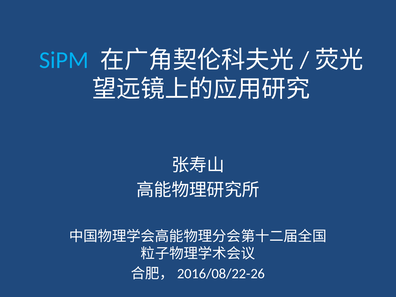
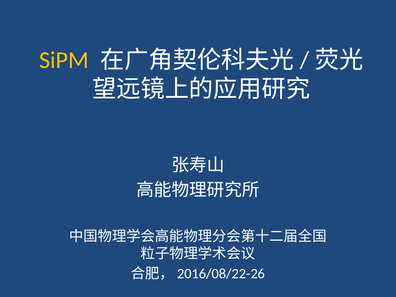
SiPM colour: light blue -> yellow
